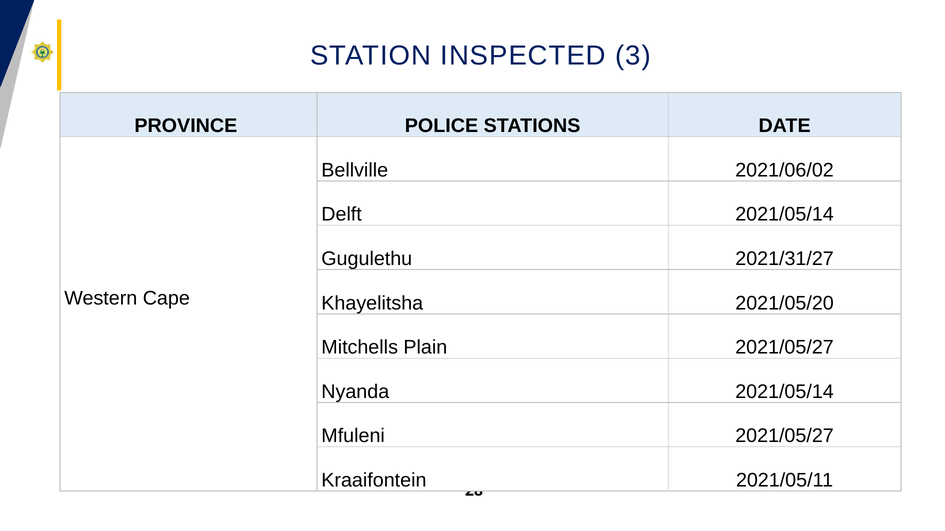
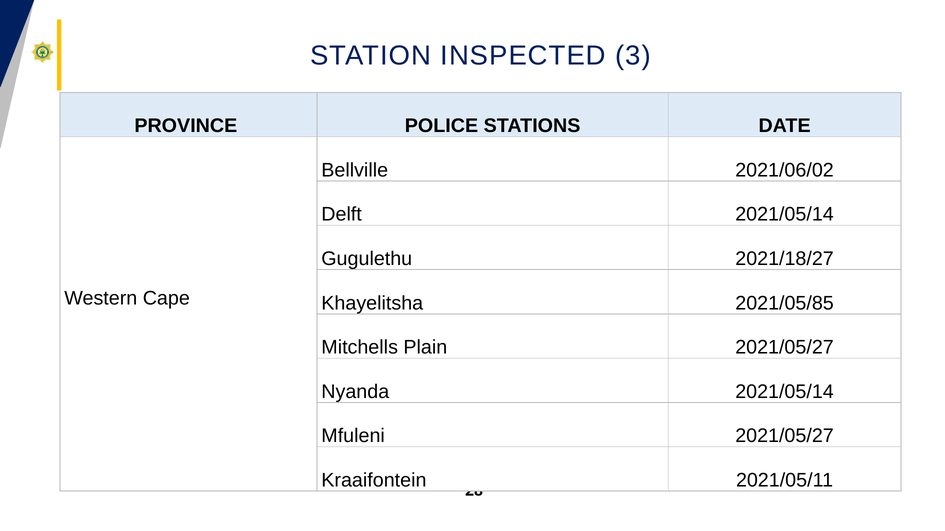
2021/31/27: 2021/31/27 -> 2021/18/27
2021/05/20: 2021/05/20 -> 2021/05/85
